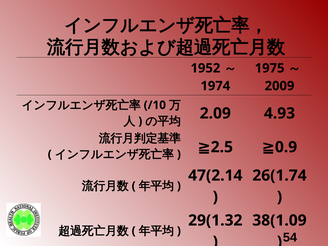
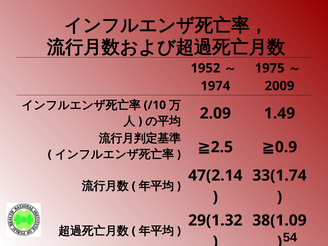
4.93: 4.93 -> 1.49
26(1.74: 26(1.74 -> 33(1.74
